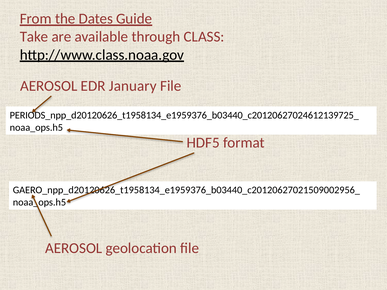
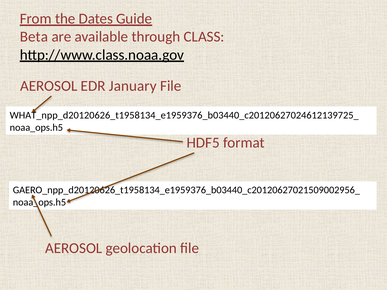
Take: Take -> Beta
PERIODS_npp_d20120626_t1958134_e1959376_b03440_c20120627024612139725_: PERIODS_npp_d20120626_t1958134_e1959376_b03440_c20120627024612139725_ -> WHAT_npp_d20120626_t1958134_e1959376_b03440_c20120627024612139725_
